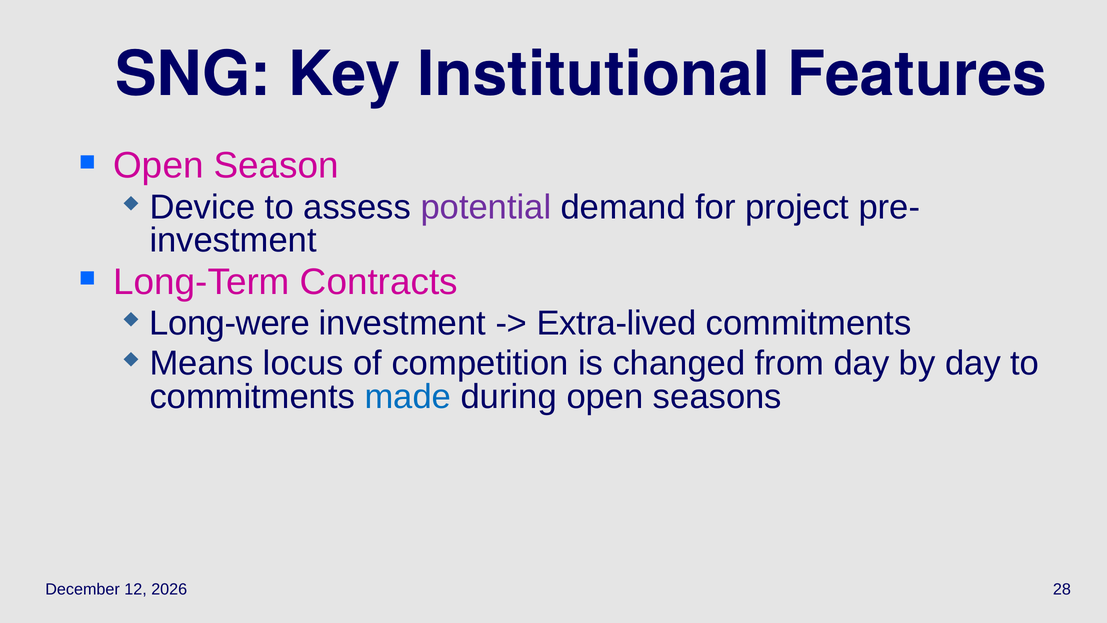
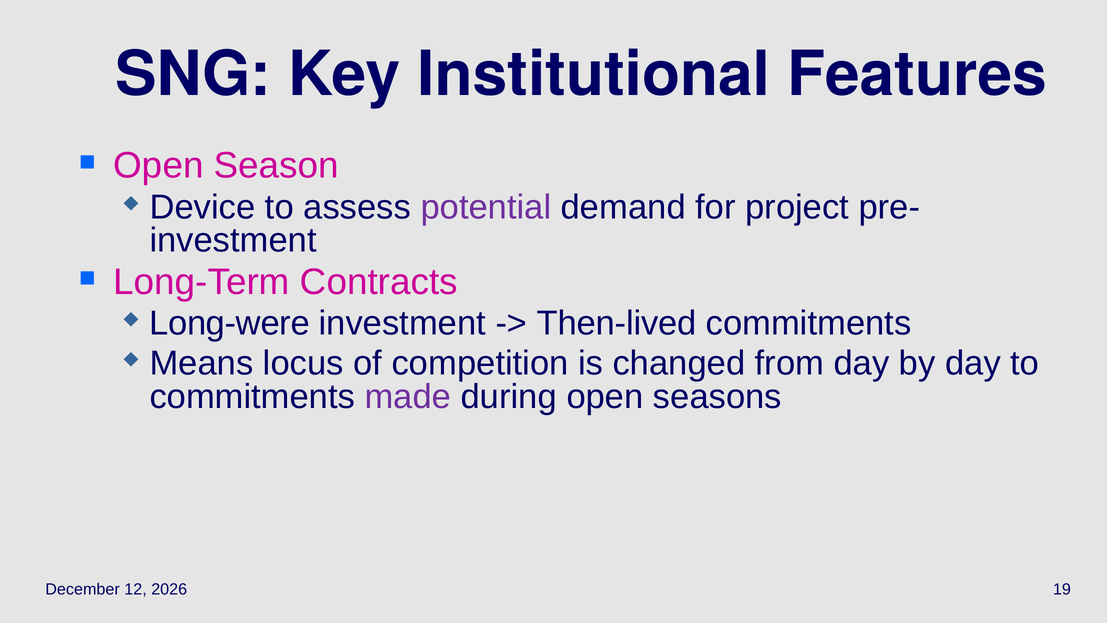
Extra-lived: Extra-lived -> Then-lived
made colour: blue -> purple
28: 28 -> 19
